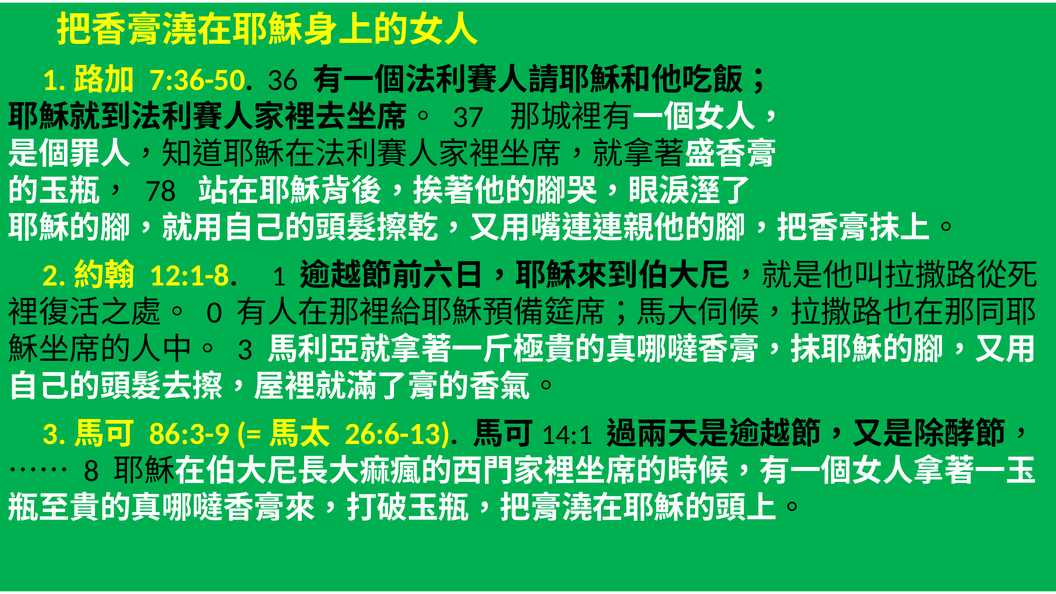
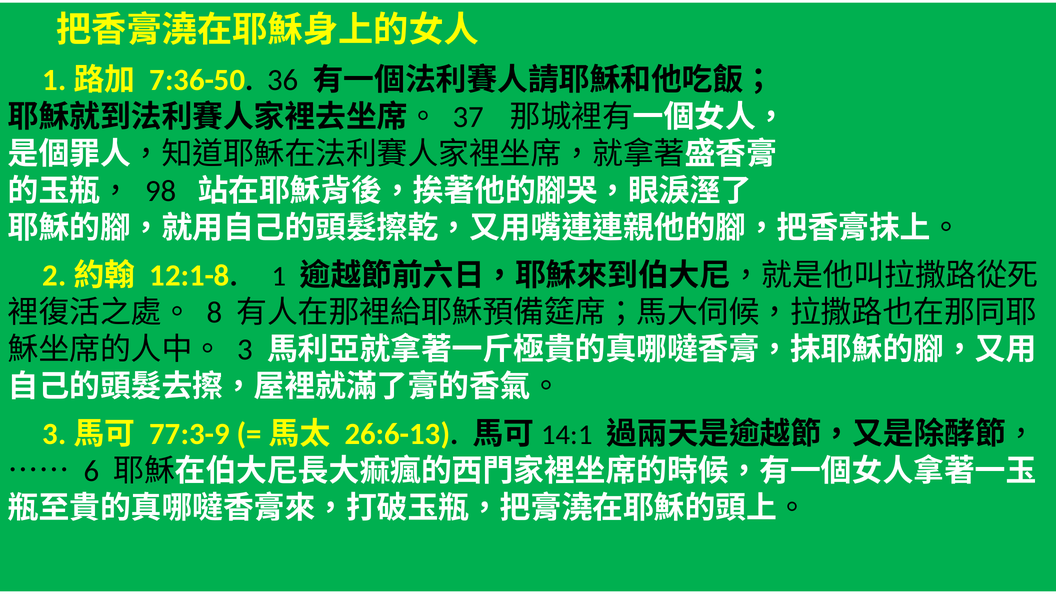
78: 78 -> 98
0: 0 -> 8
86:3-9: 86:3-9 -> 77:3-9
8: 8 -> 6
